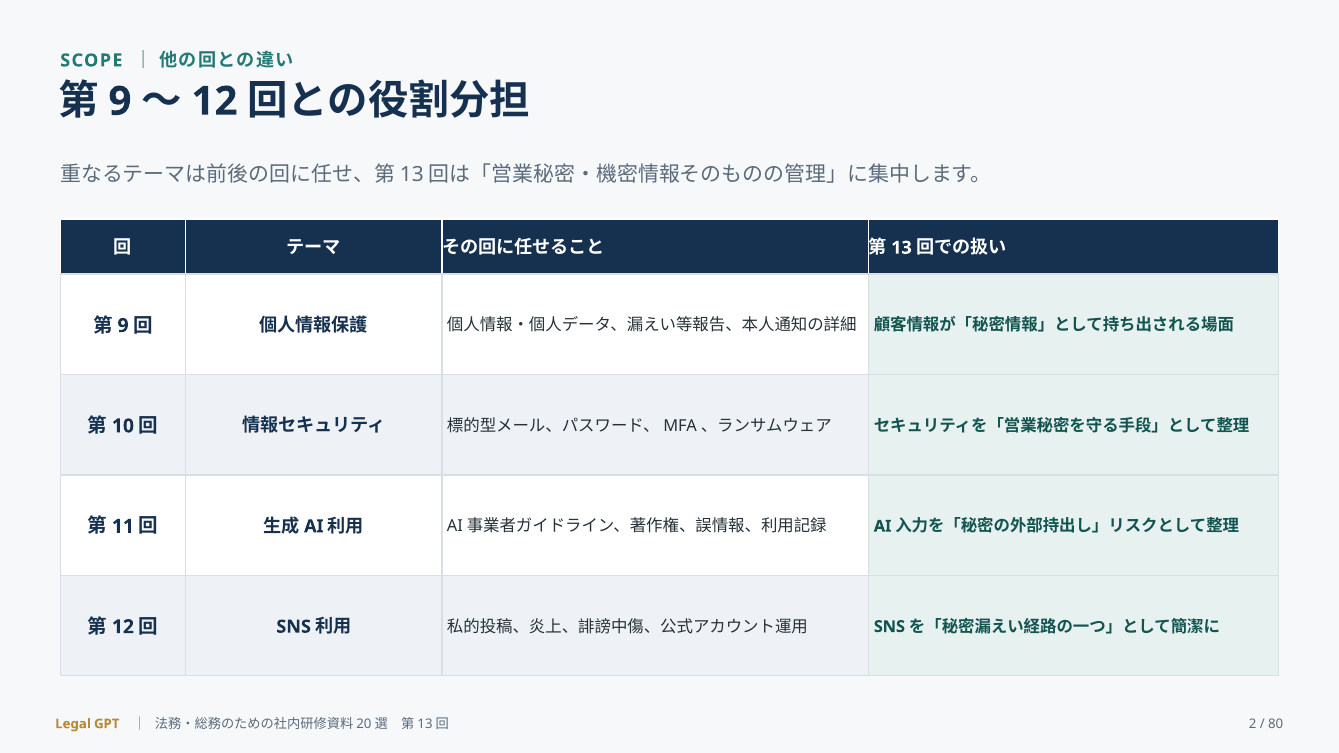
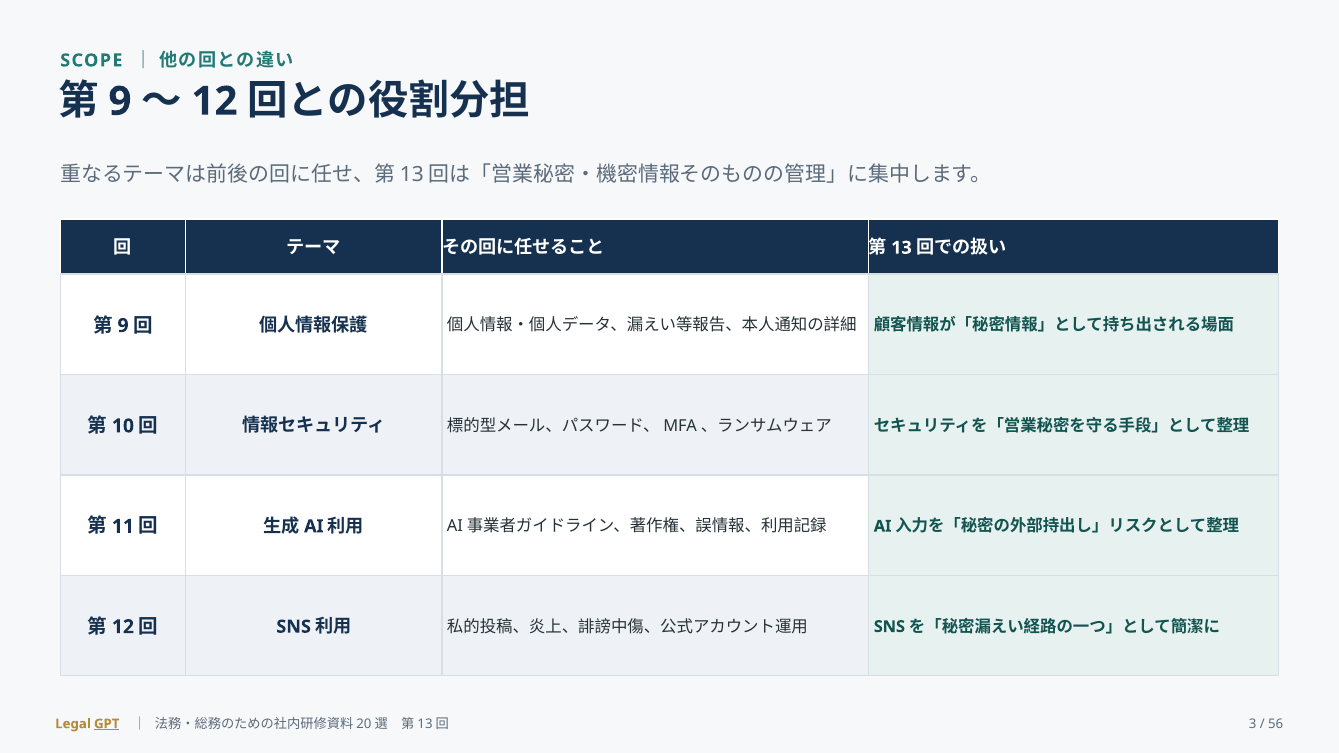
GPT underline: none -> present
2: 2 -> 3
80: 80 -> 56
